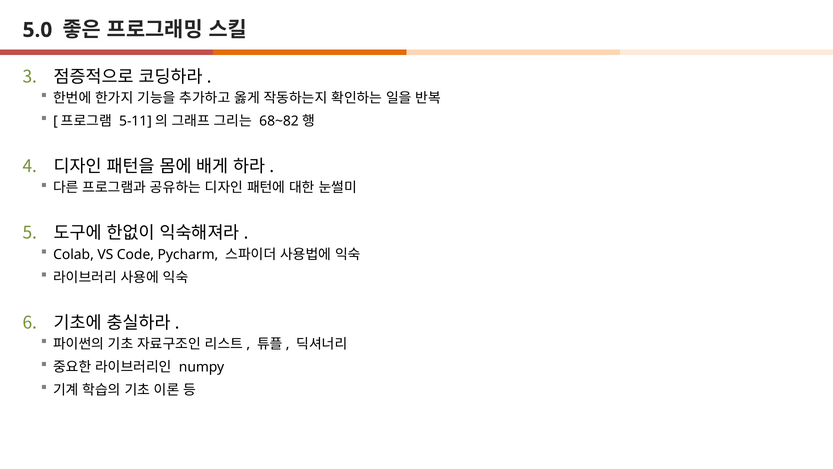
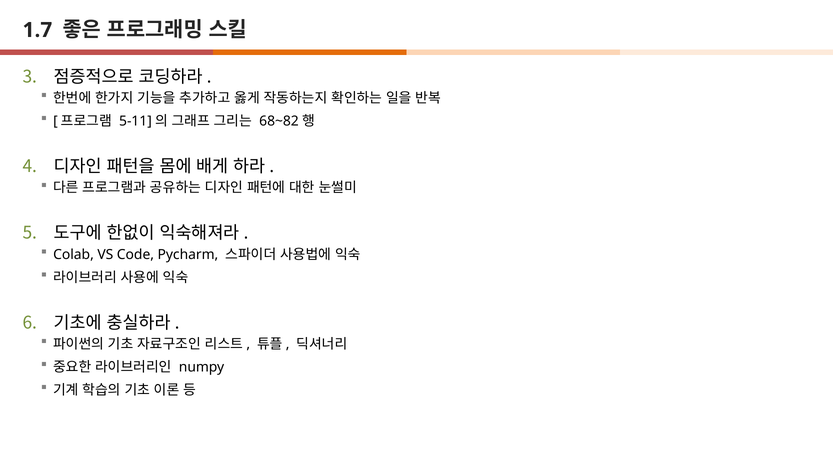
5.0: 5.0 -> 1.7
